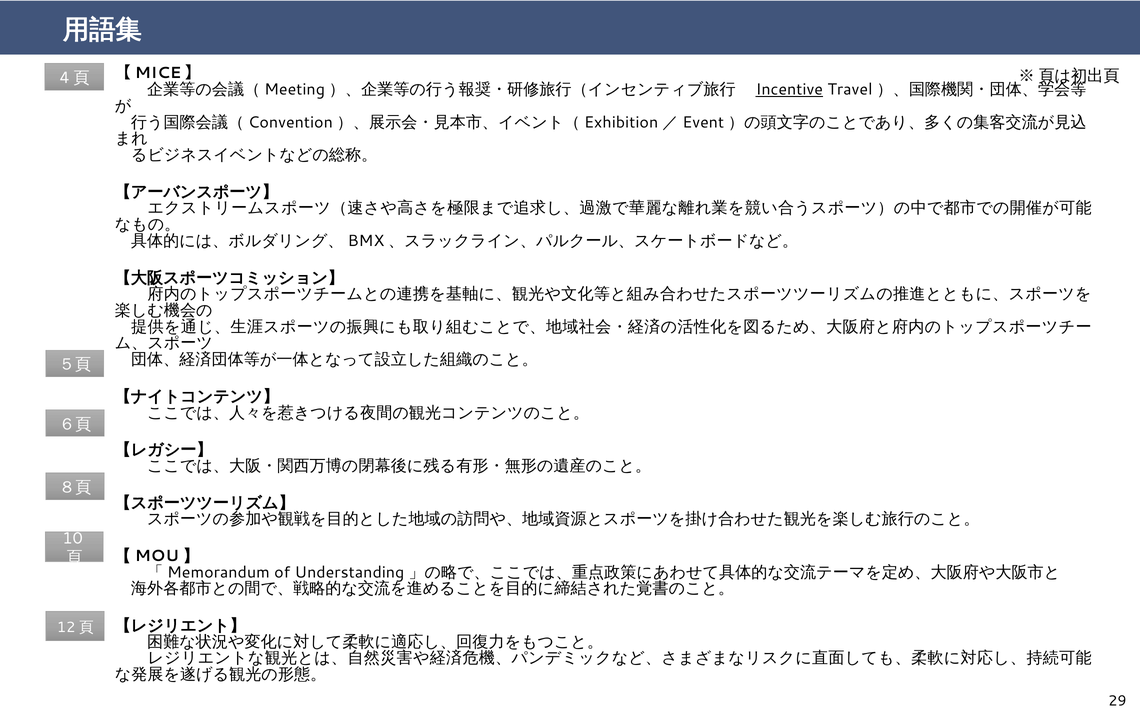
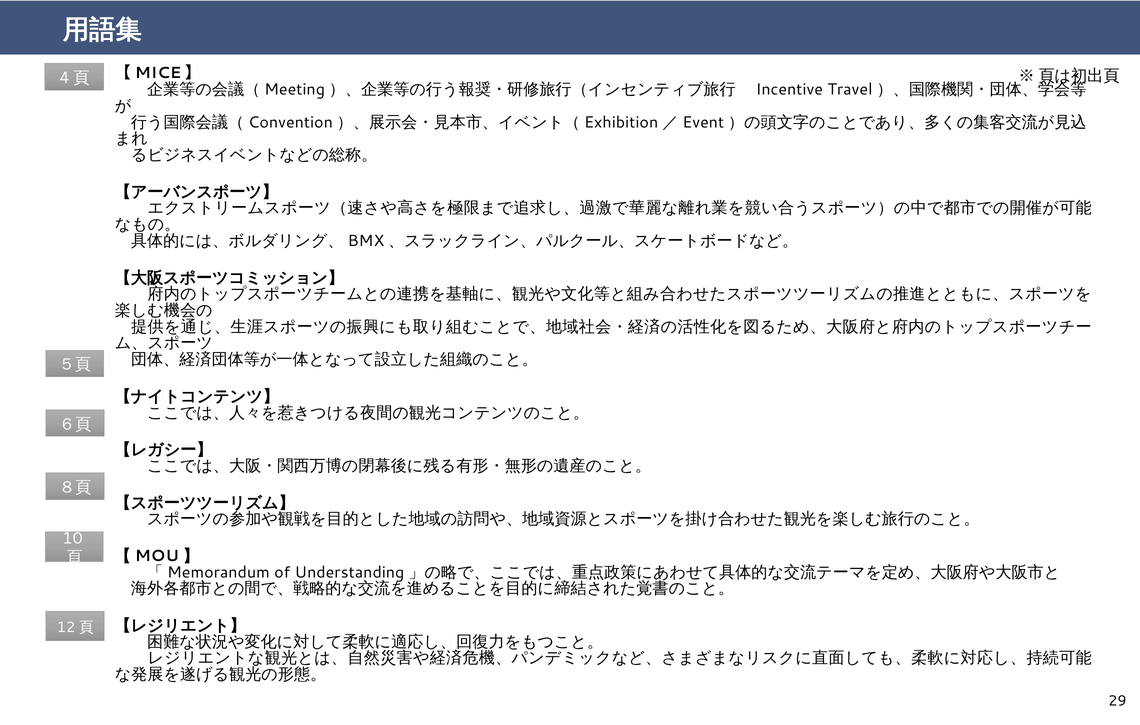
Incentive underline: present -> none
